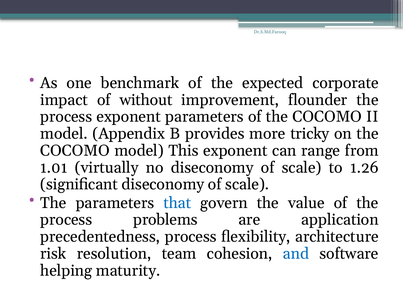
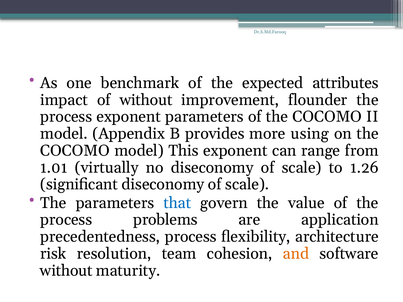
corporate: corporate -> attributes
tricky: tricky -> using
and colour: blue -> orange
helping at (66, 271): helping -> without
